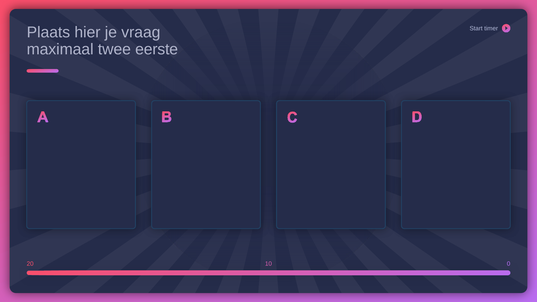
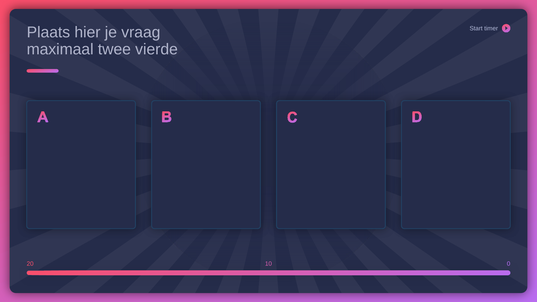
eerste: eerste -> vierde
